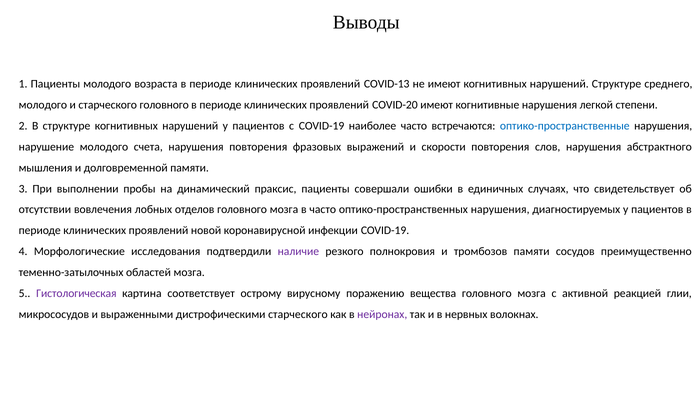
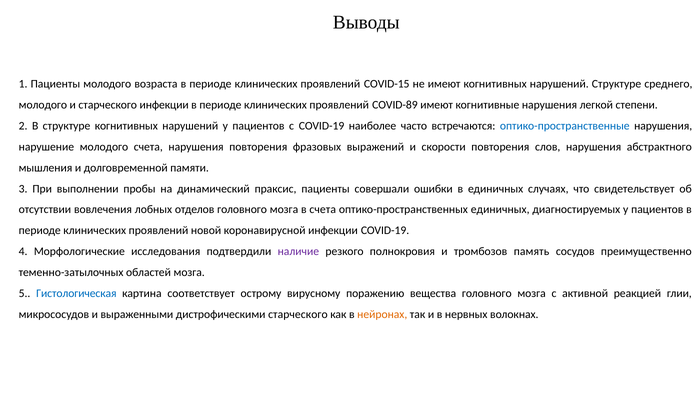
COVID-13: COVID-13 -> COVID-15
старческого головного: головного -> инфекции
COVID-20: COVID-20 -> COVID-89
в часто: часто -> счета
оптико-пространственных нарушения: нарушения -> единичных
тромбозов памяти: памяти -> память
Гистологическая colour: purple -> blue
нейронах colour: purple -> orange
